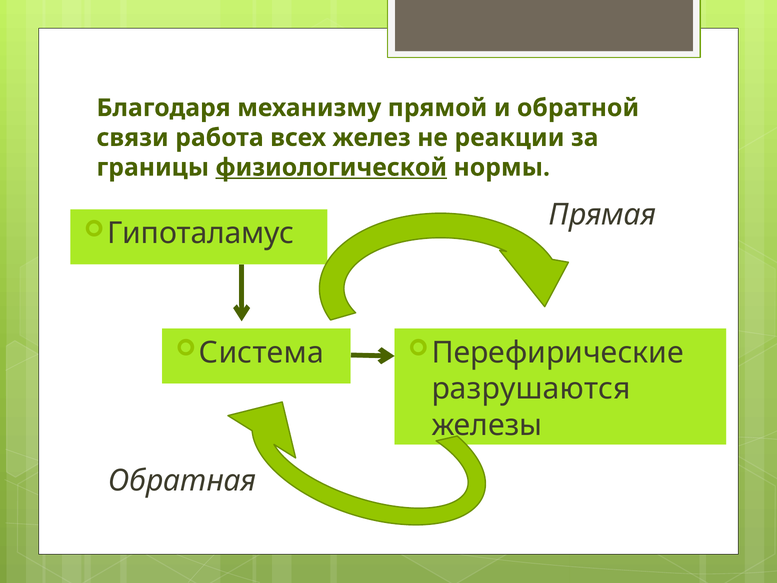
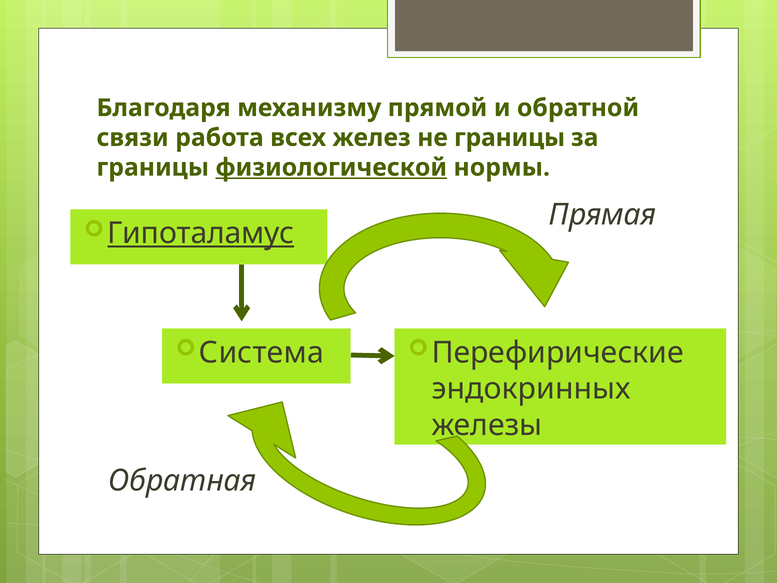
не реакции: реакции -> границы
Гипоталамус underline: none -> present
разрушаются: разрушаются -> эндокринных
